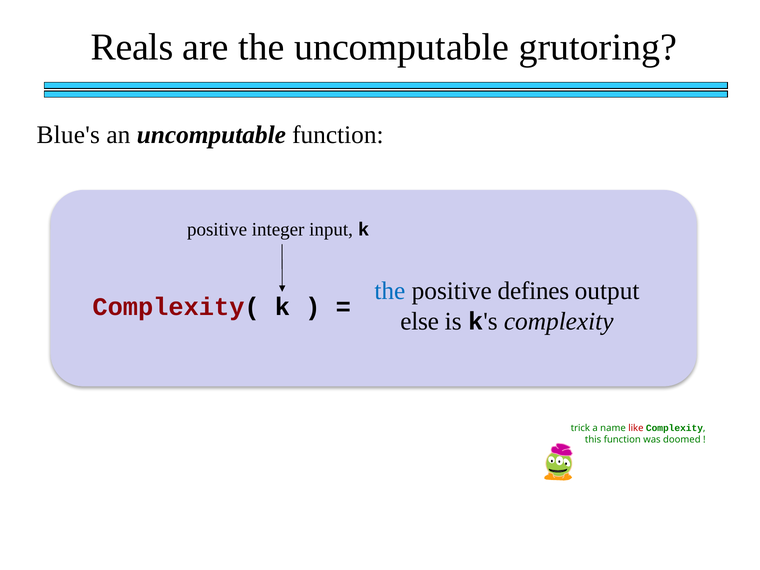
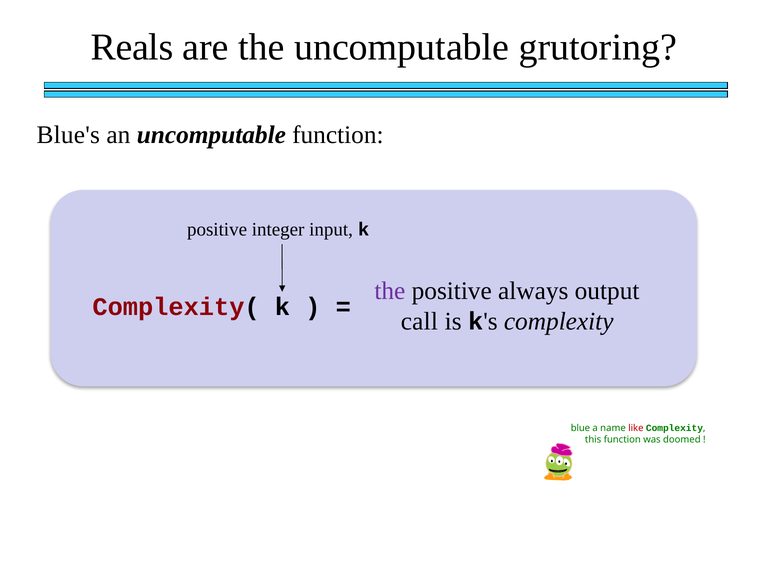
the at (390, 291) colour: blue -> purple
defines: defines -> always
else: else -> call
trick: trick -> blue
